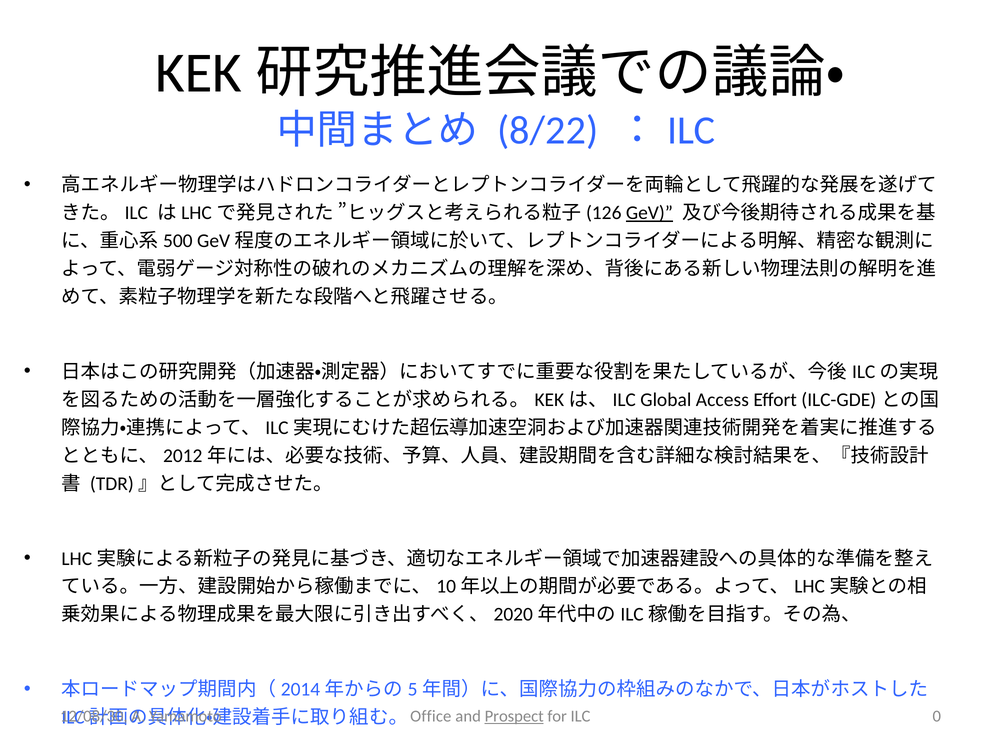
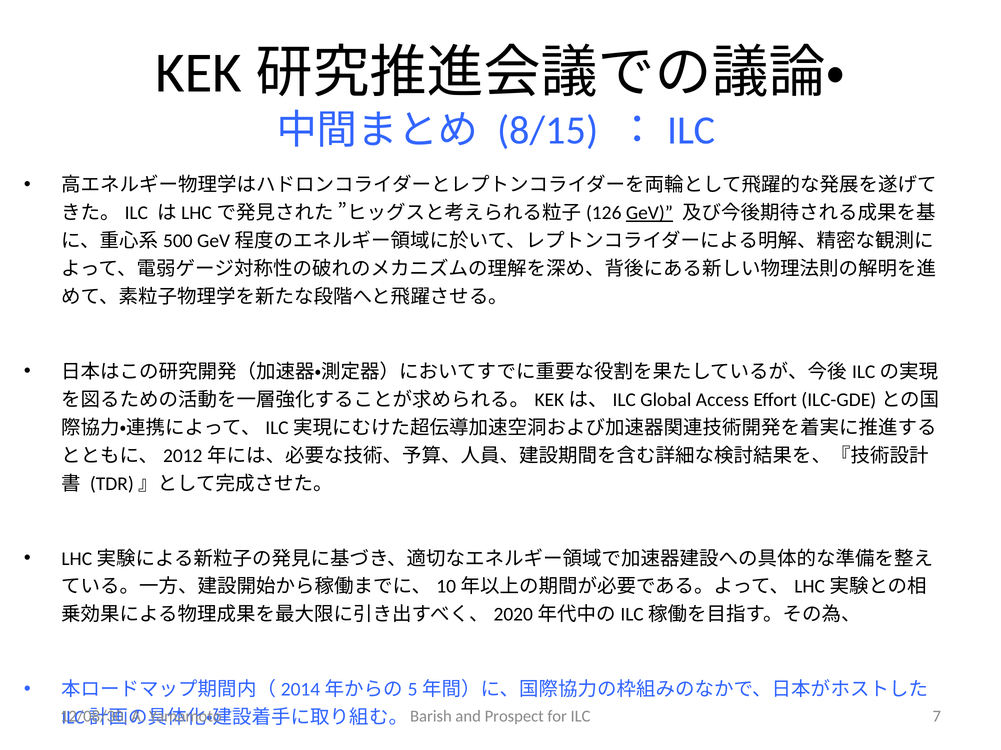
8/22: 8/22 -> 8/15
Office: Office -> Barish
Prospect underline: present -> none
0: 0 -> 7
